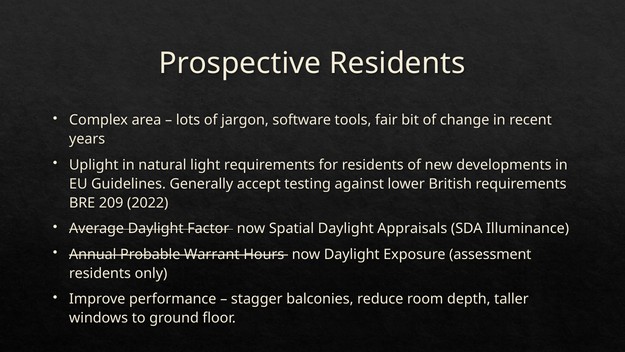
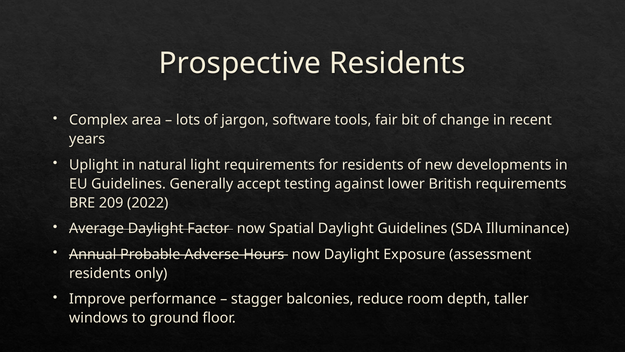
Daylight Appraisals: Appraisals -> Guidelines
Warrant: Warrant -> Adverse
